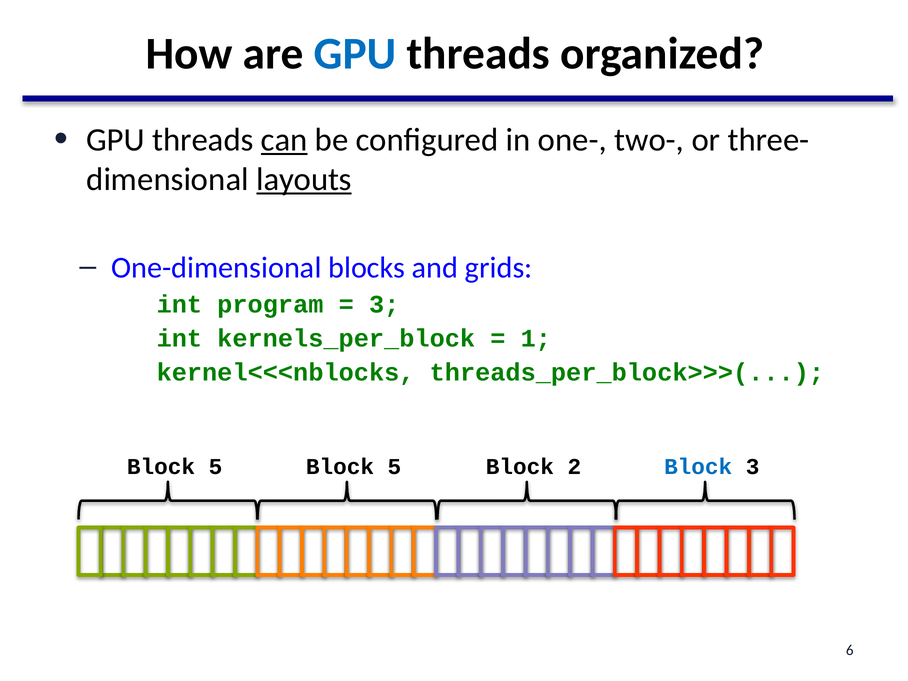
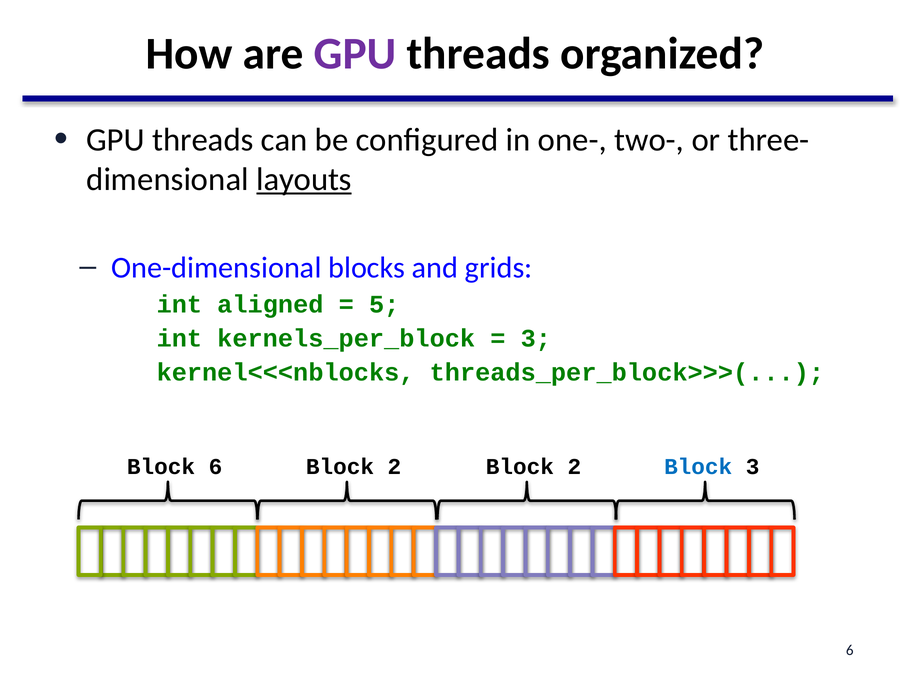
GPU at (355, 54) colour: blue -> purple
can underline: present -> none
program: program -> aligned
3 at (384, 304): 3 -> 5
1 at (536, 338): 1 -> 3
5 at (215, 467): 5 -> 6
5 at (394, 467): 5 -> 2
